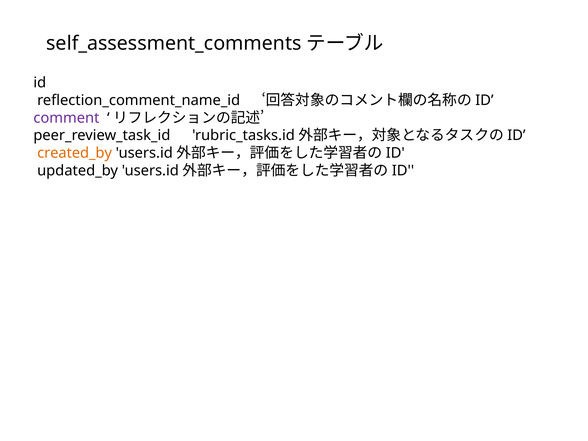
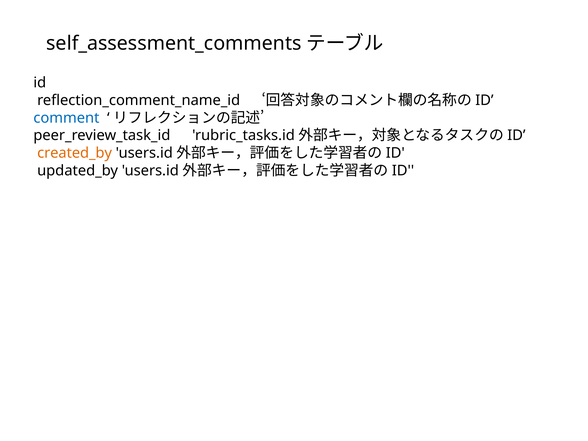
comment colour: purple -> blue
